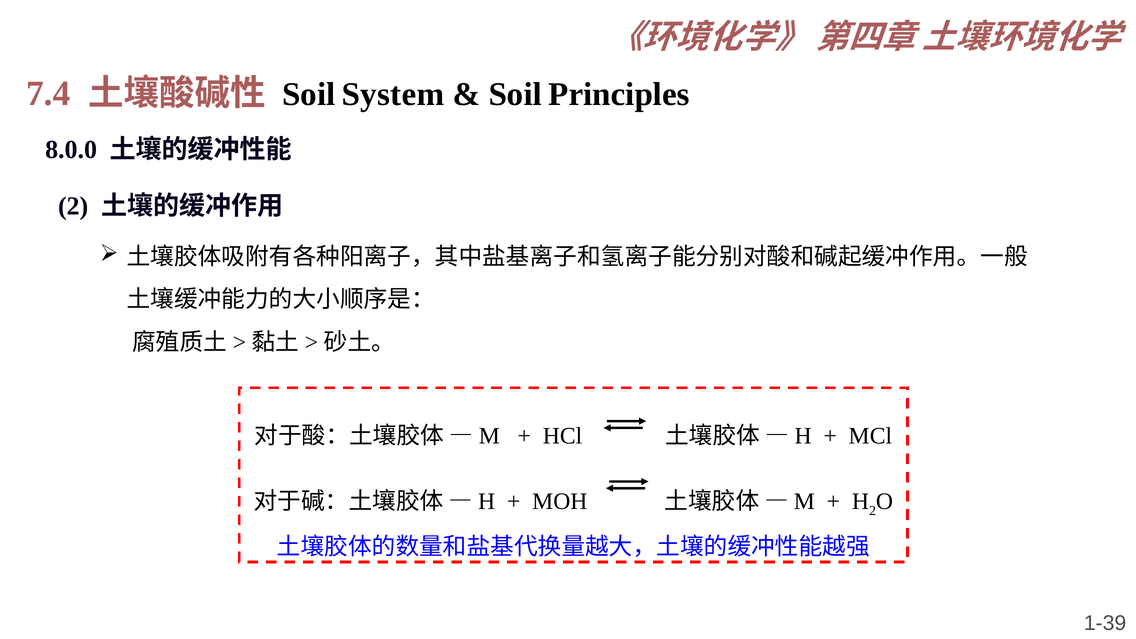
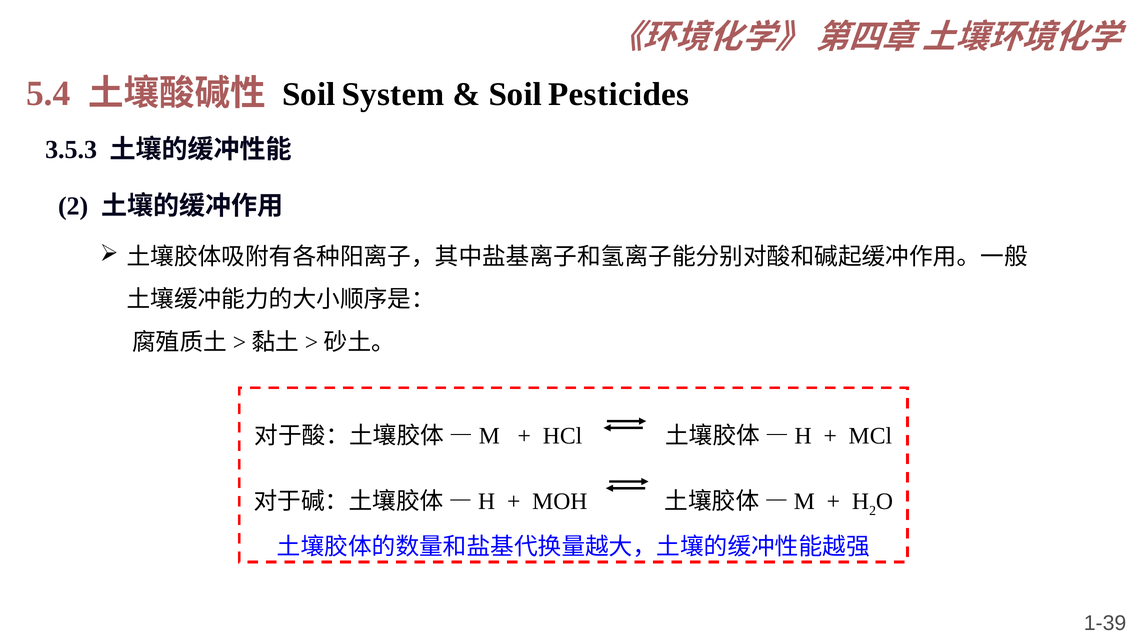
7.4: 7.4 -> 5.4
Principles: Principles -> Pesticides
8.0.0: 8.0.0 -> 3.5.3
